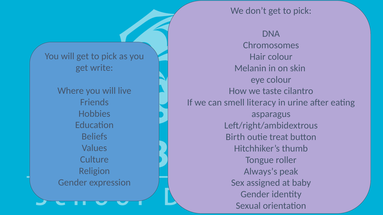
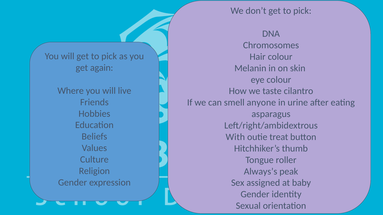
write: write -> again
literacy: literacy -> anyone
Birth: Birth -> With
